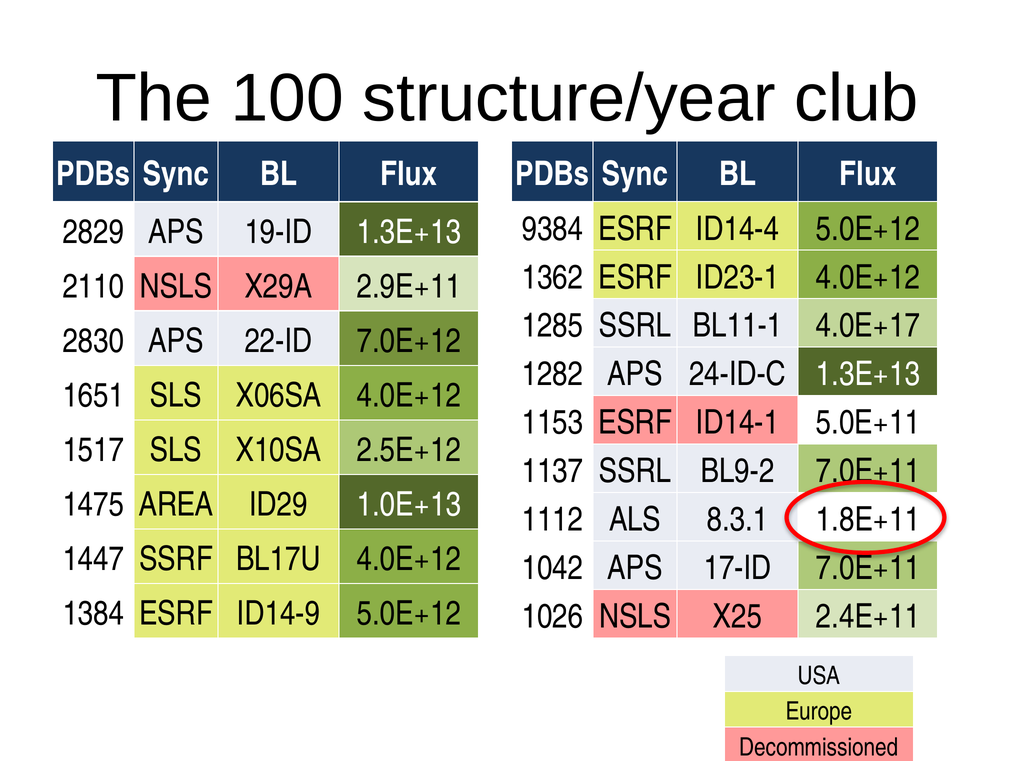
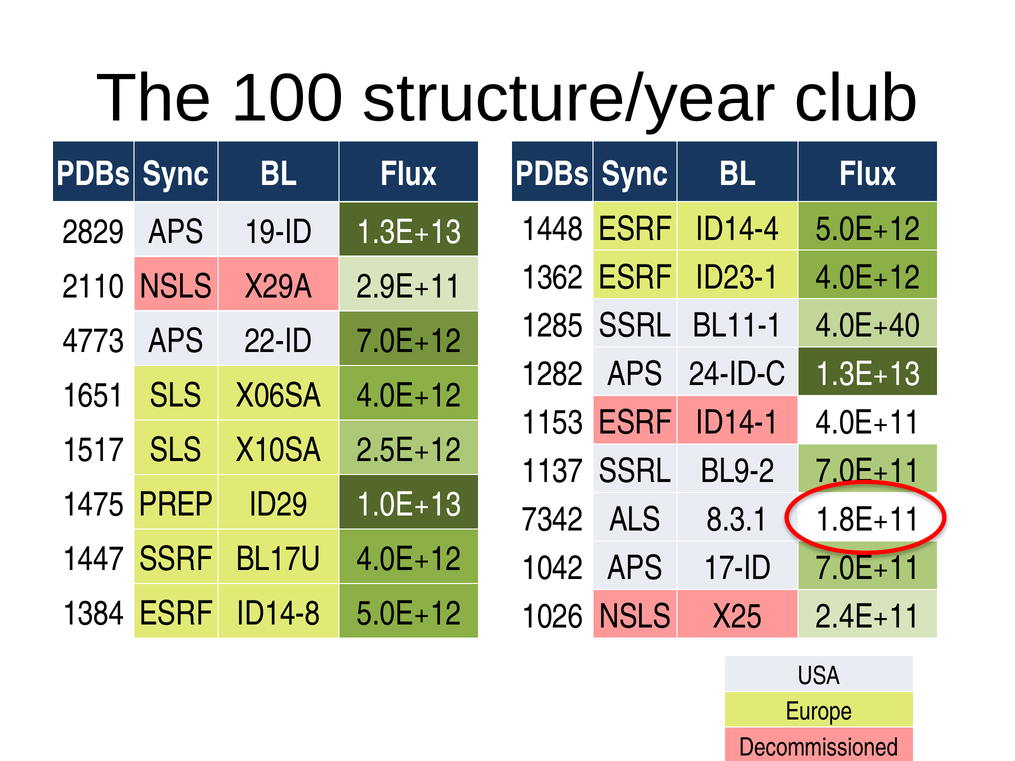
9384: 9384 -> 1448
4.0E+17: 4.0E+17 -> 4.0E+40
2830: 2830 -> 4773
5.0E+11: 5.0E+11 -> 4.0E+11
AREA: AREA -> PREP
1112: 1112 -> 7342
ID14-9: ID14-9 -> ID14-8
